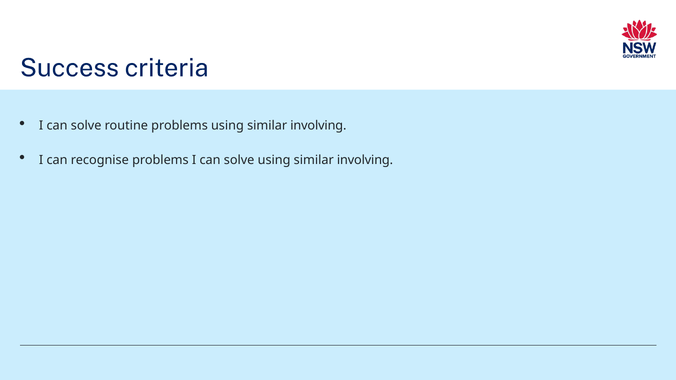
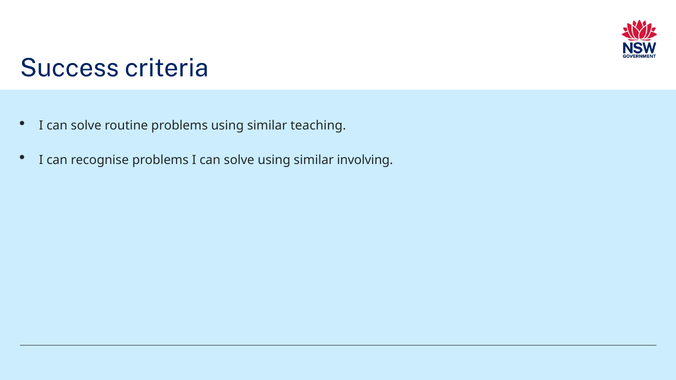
problems using similar involving: involving -> teaching
